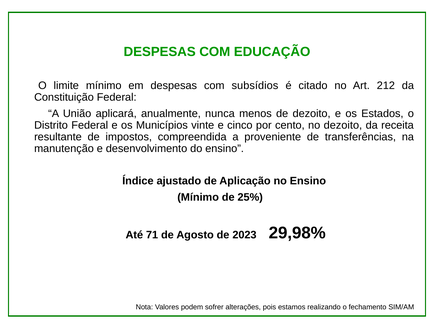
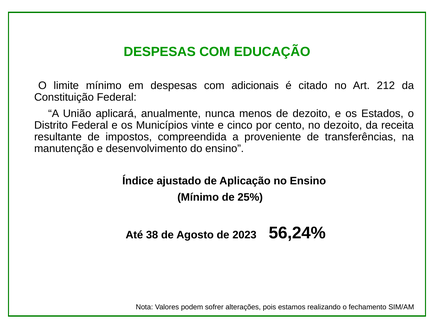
subsídios: subsídios -> adicionais
71: 71 -> 38
29,98%: 29,98% -> 56,24%
